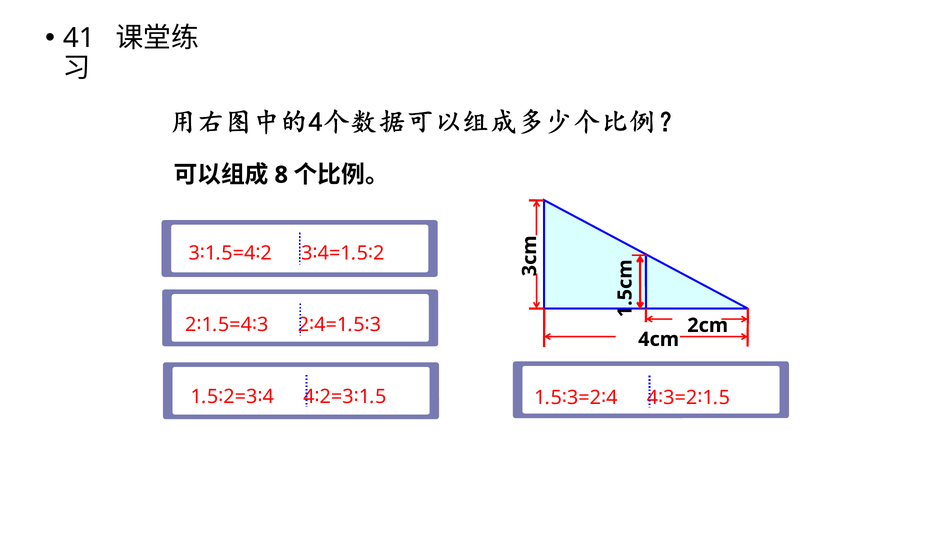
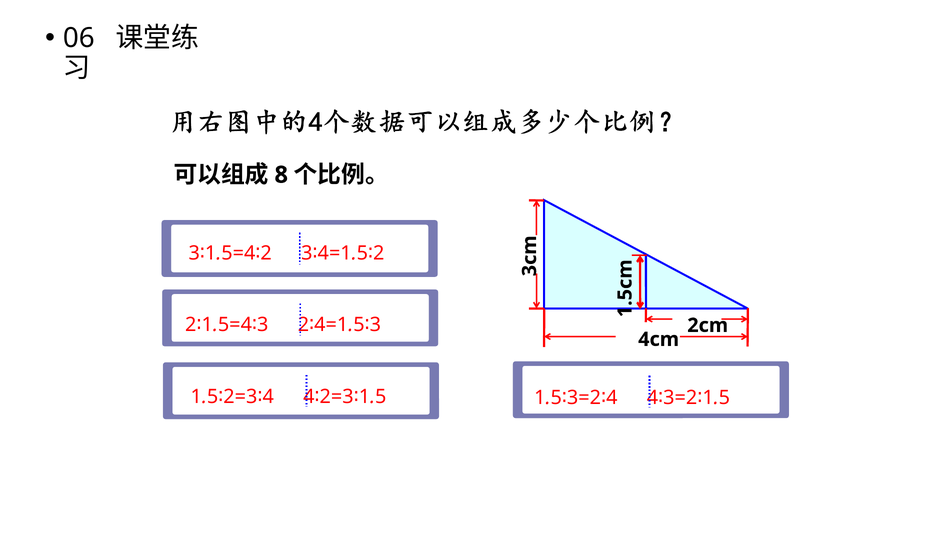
41: 41 -> 06
